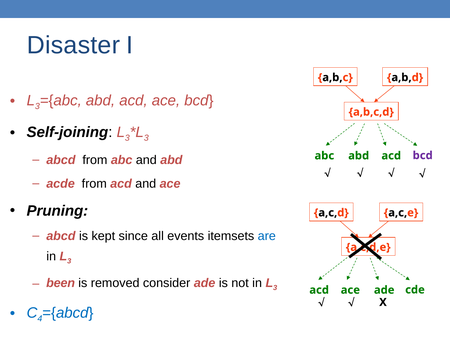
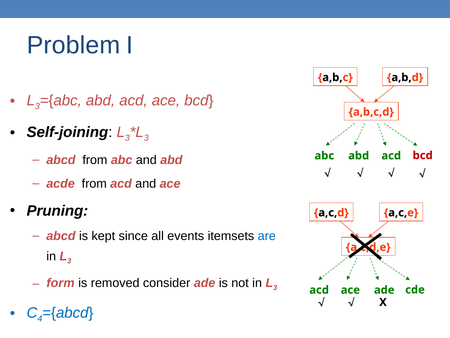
Disaster: Disaster -> Problem
bcd at (423, 155) colour: purple -> red
been: been -> form
